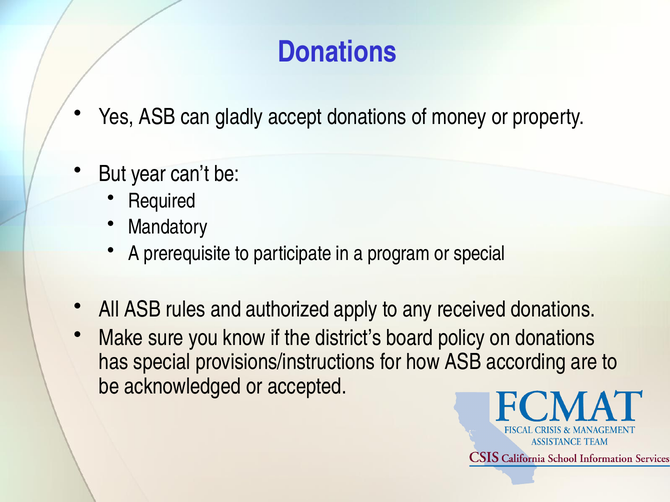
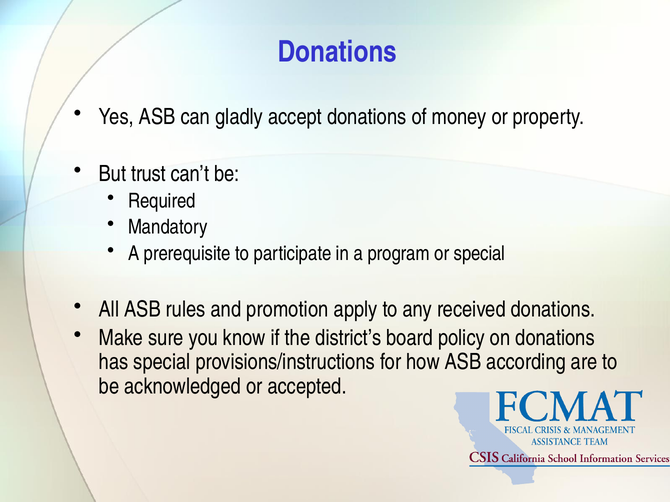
year: year -> trust
authorized: authorized -> promotion
